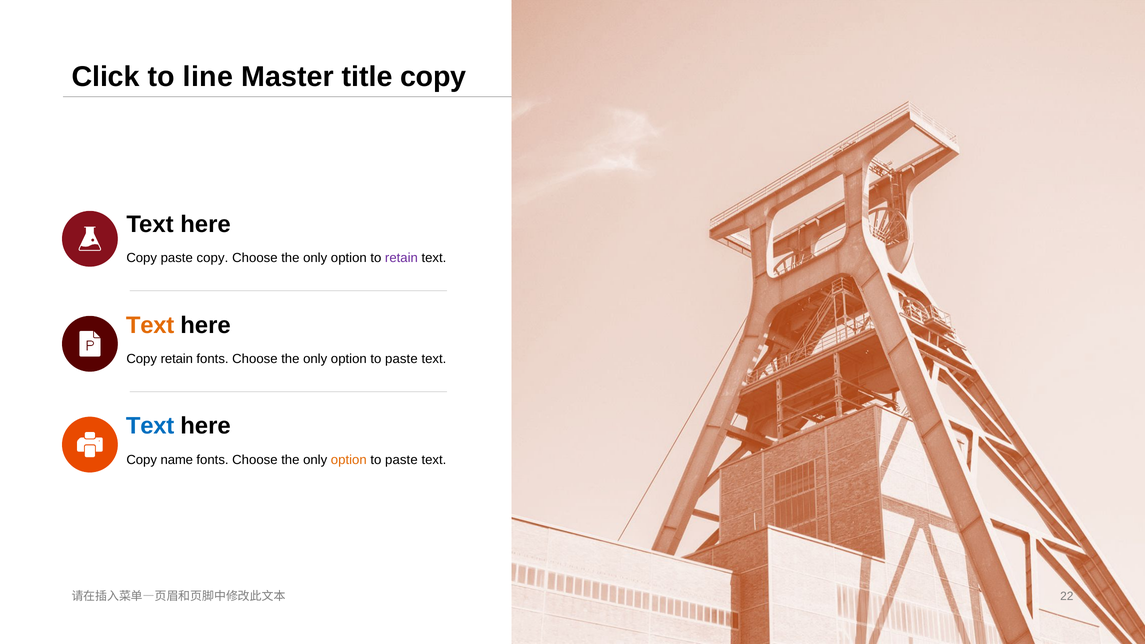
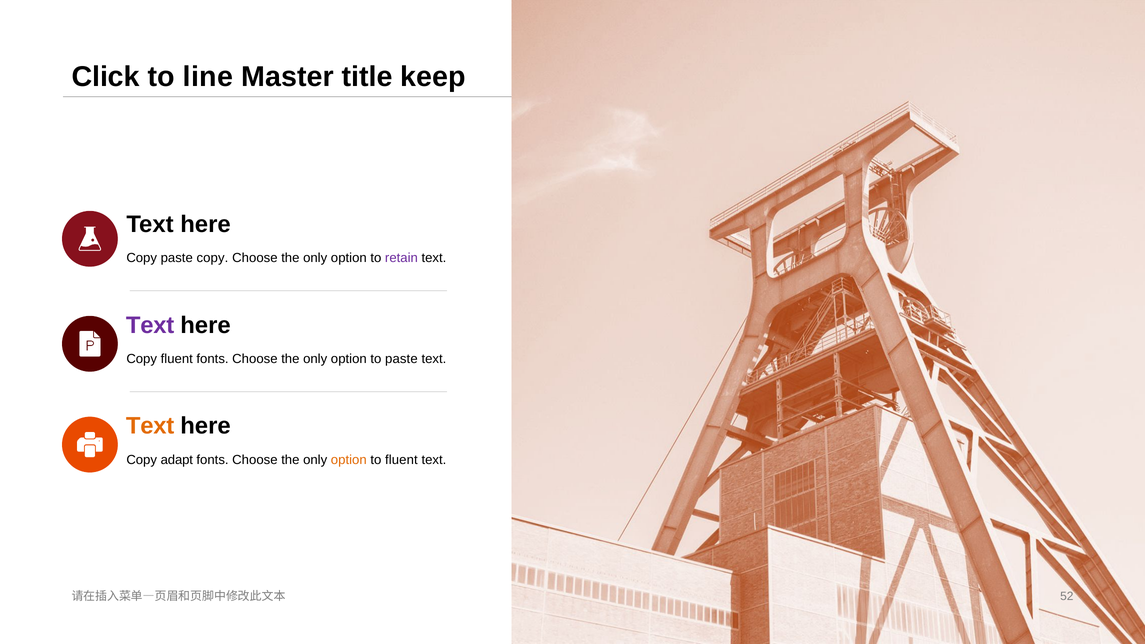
title copy: copy -> keep
Text at (150, 325) colour: orange -> purple
Copy retain: retain -> fluent
Text at (150, 426) colour: blue -> orange
name: name -> adapt
paste at (401, 460): paste -> fluent
22: 22 -> 52
